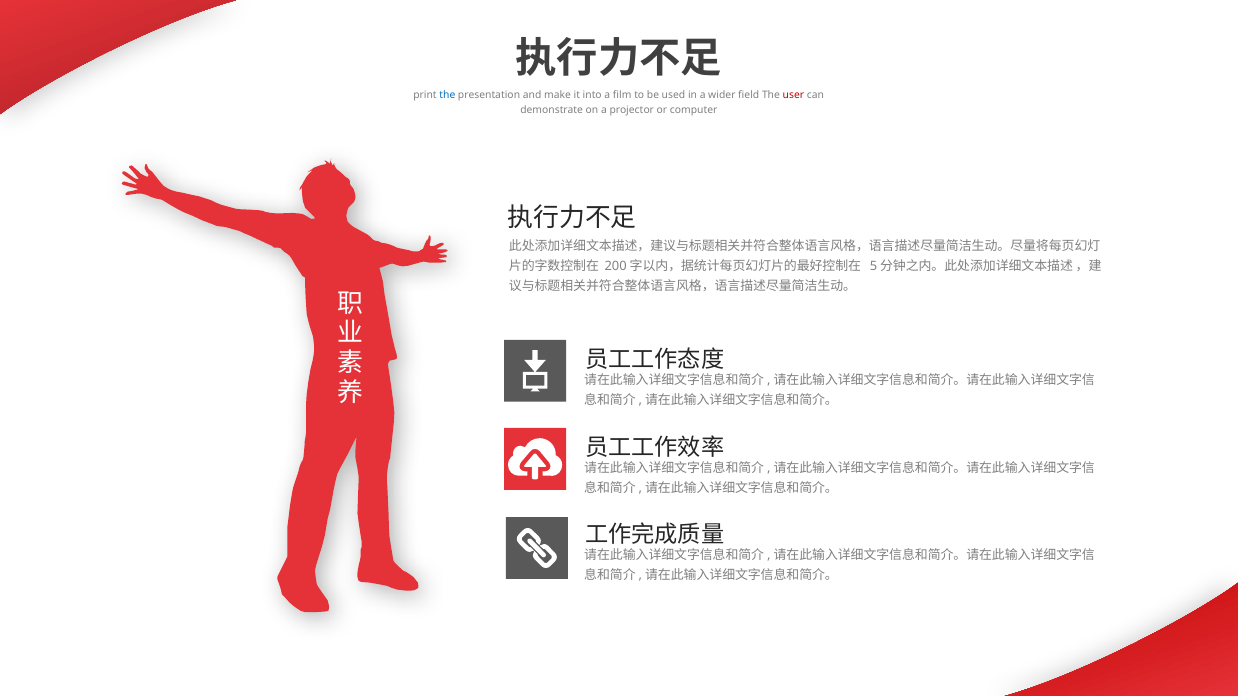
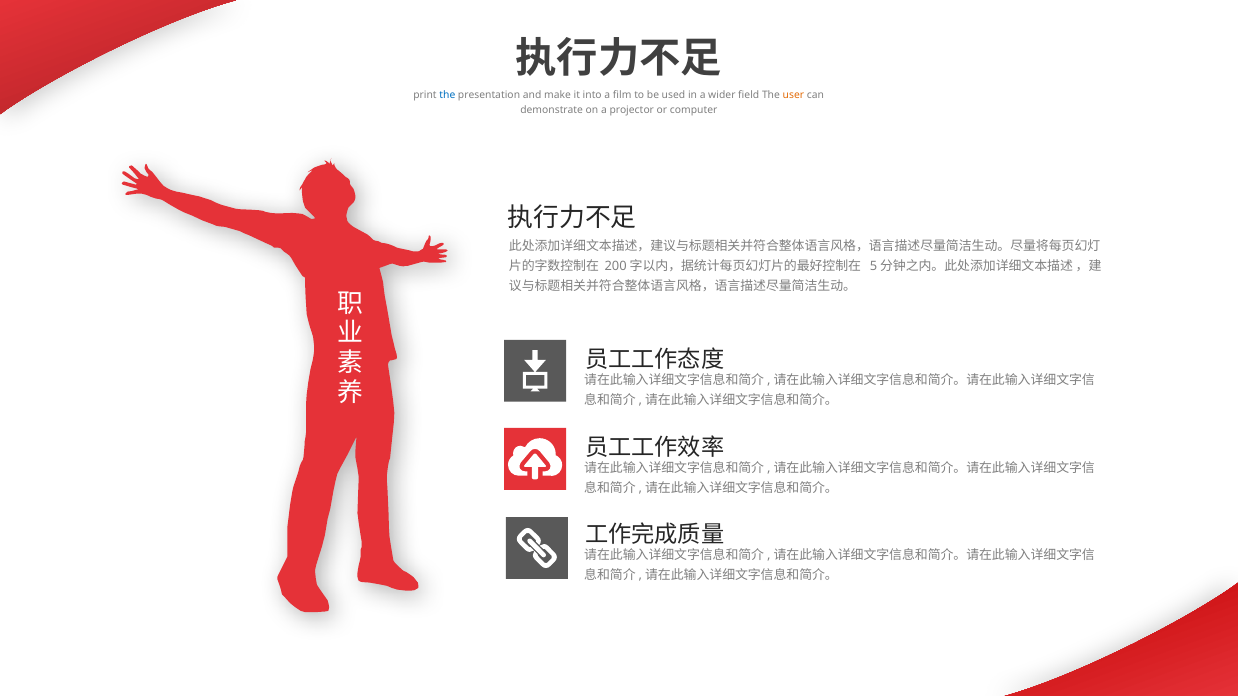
user colour: red -> orange
